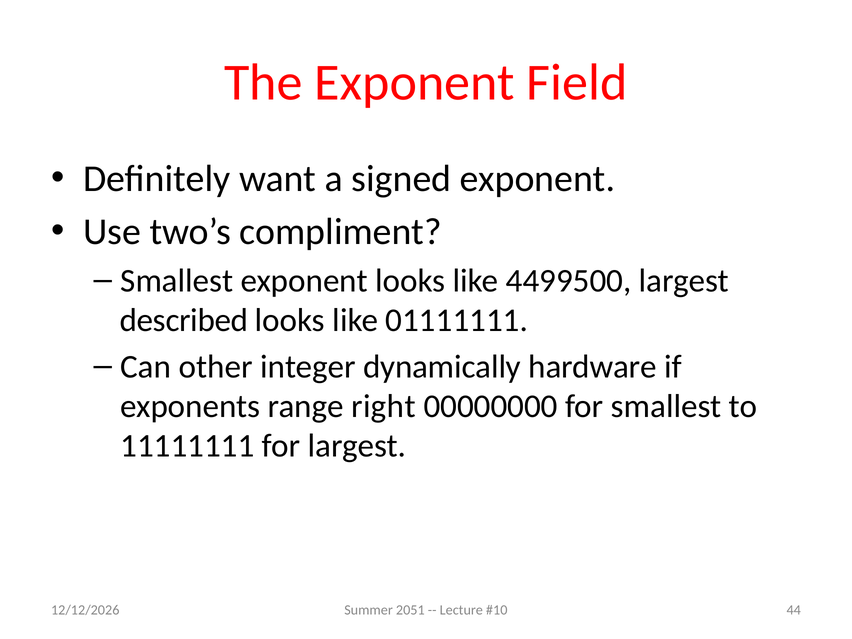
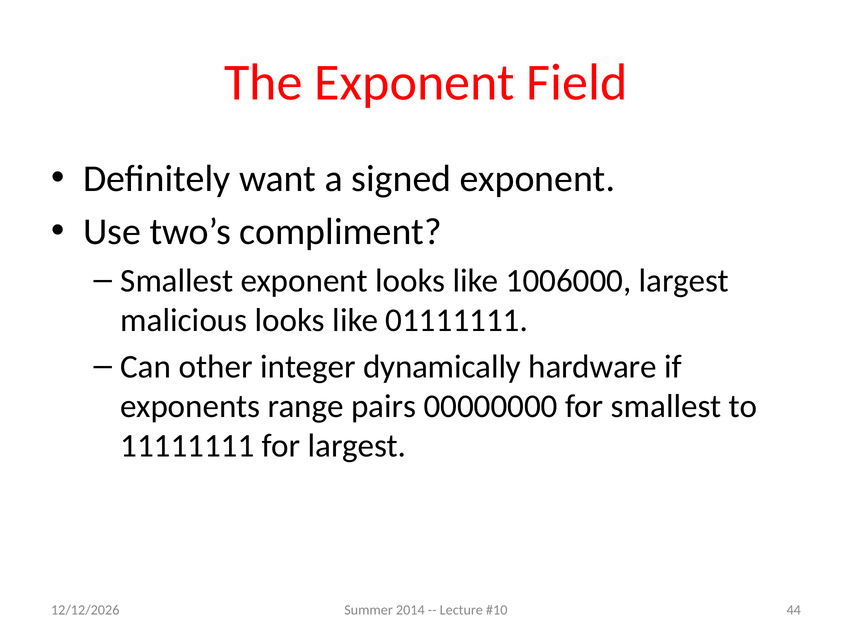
4499500: 4499500 -> 1006000
described: described -> malicious
right: right -> pairs
2051: 2051 -> 2014
